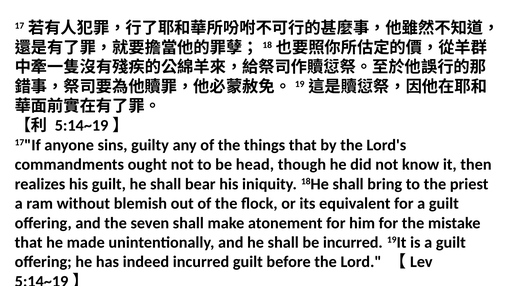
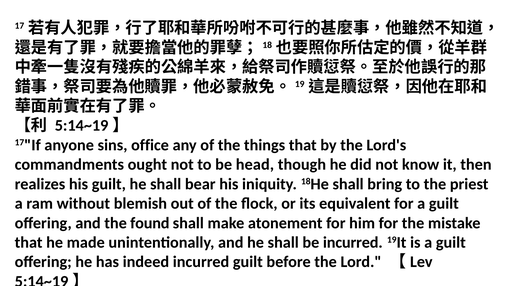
guilty: guilty -> office
seven: seven -> found
